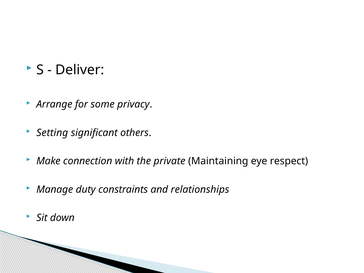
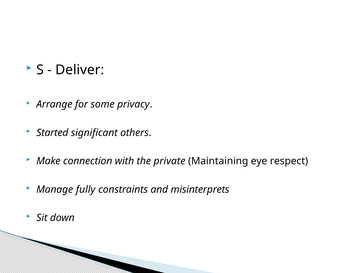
Setting: Setting -> Started
duty: duty -> fully
relationships: relationships -> misinterprets
